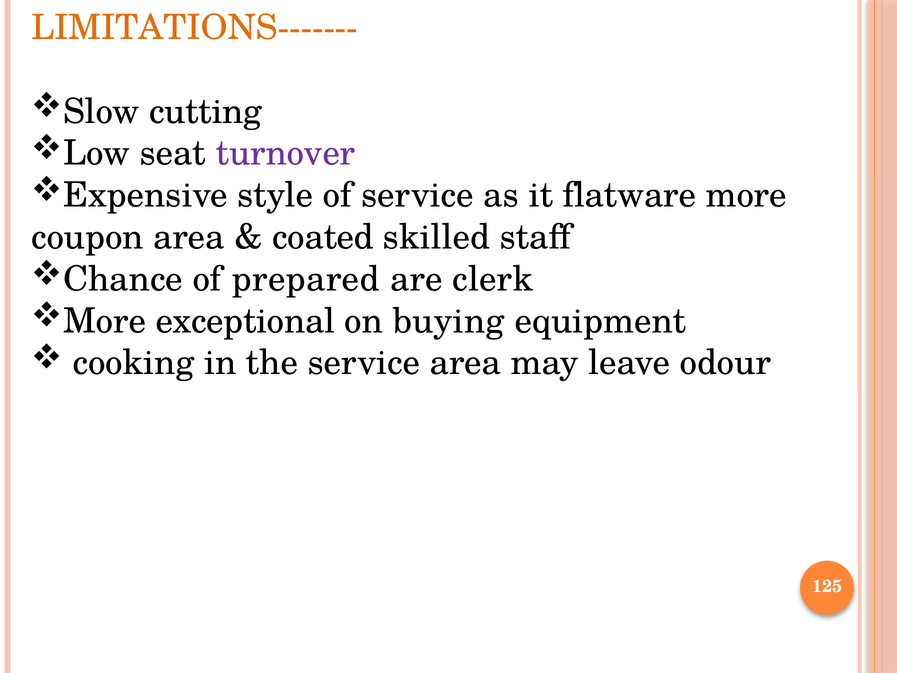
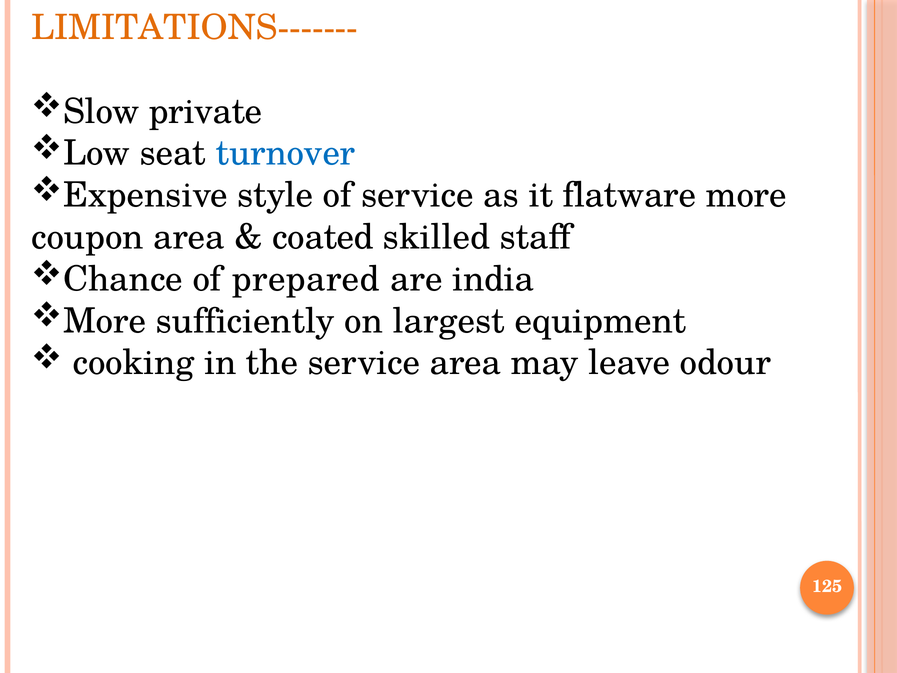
cutting: cutting -> private
turnover colour: purple -> blue
clerk: clerk -> india
exceptional: exceptional -> sufficiently
buying: buying -> largest
